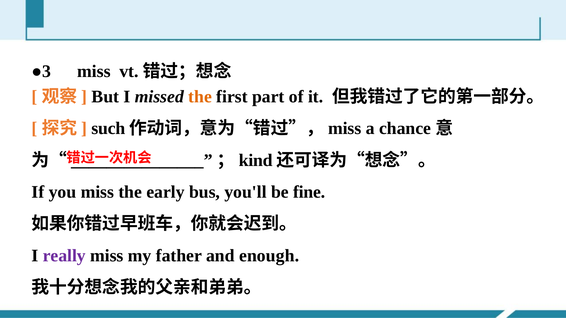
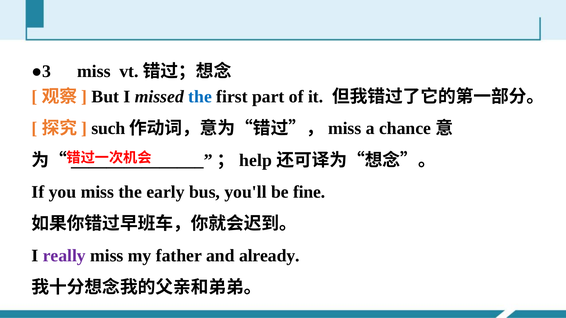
the at (200, 97) colour: orange -> blue
kind: kind -> help
enough: enough -> already
